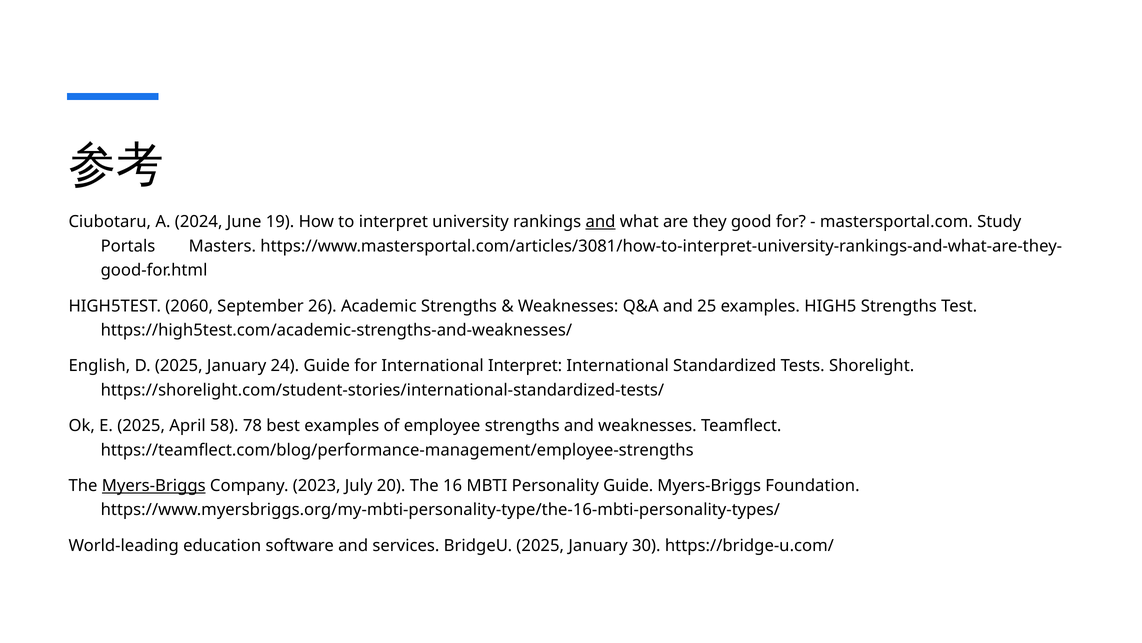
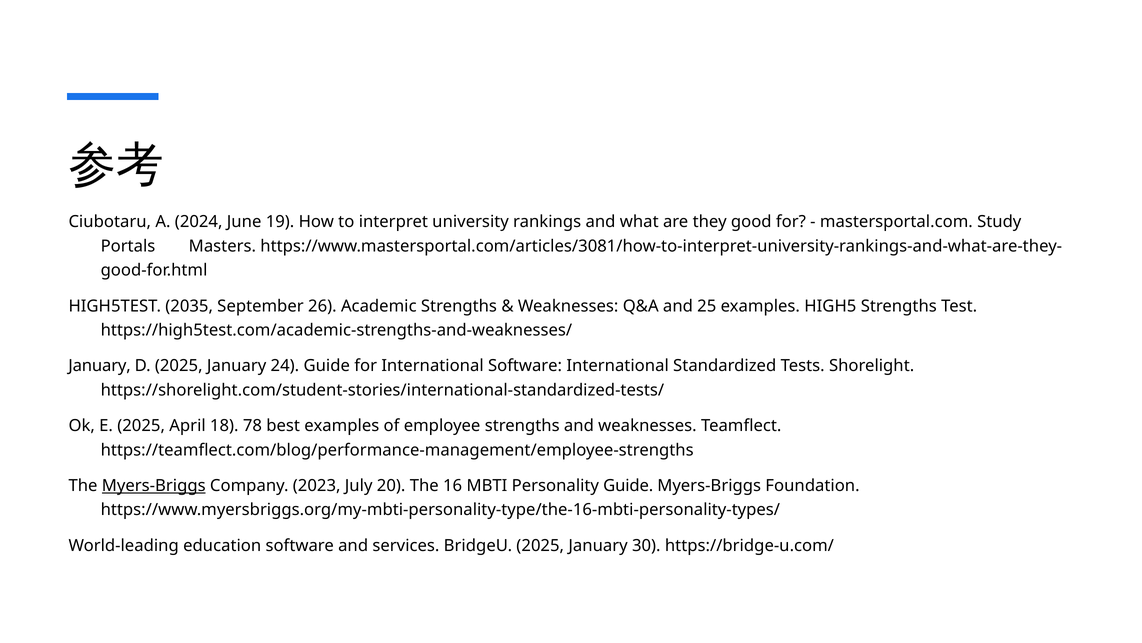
and at (601, 222) underline: present -> none
2060: 2060 -> 2035
English at (99, 366): English -> January
International Interpret: Interpret -> Software
58: 58 -> 18
